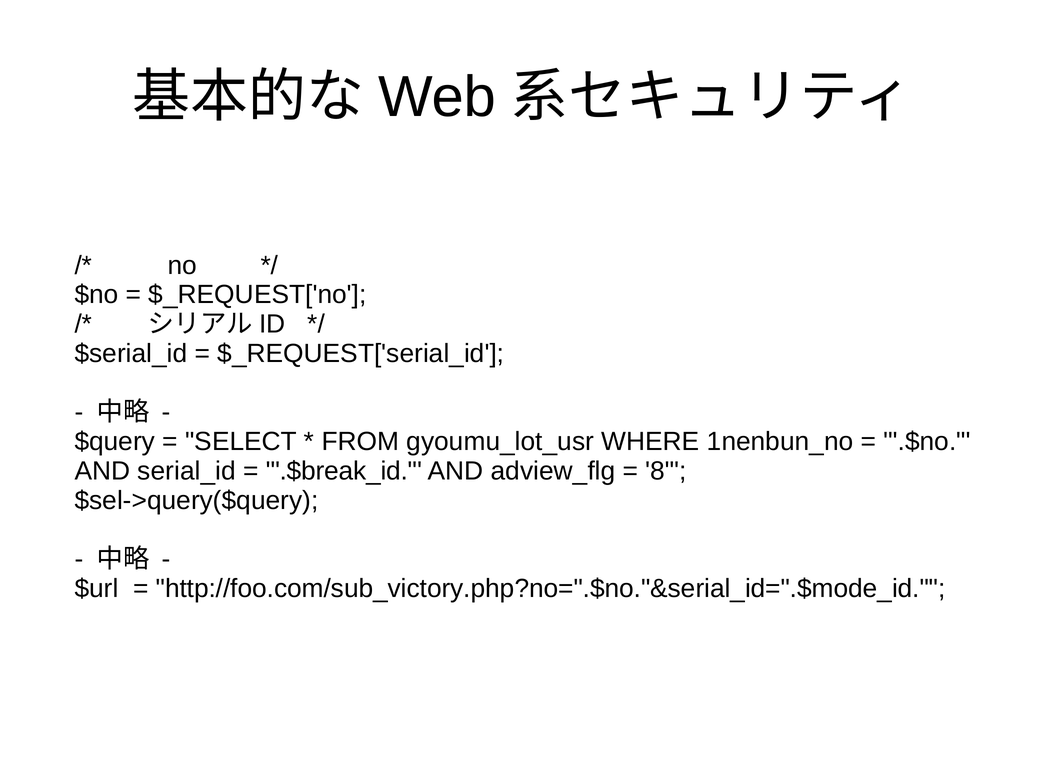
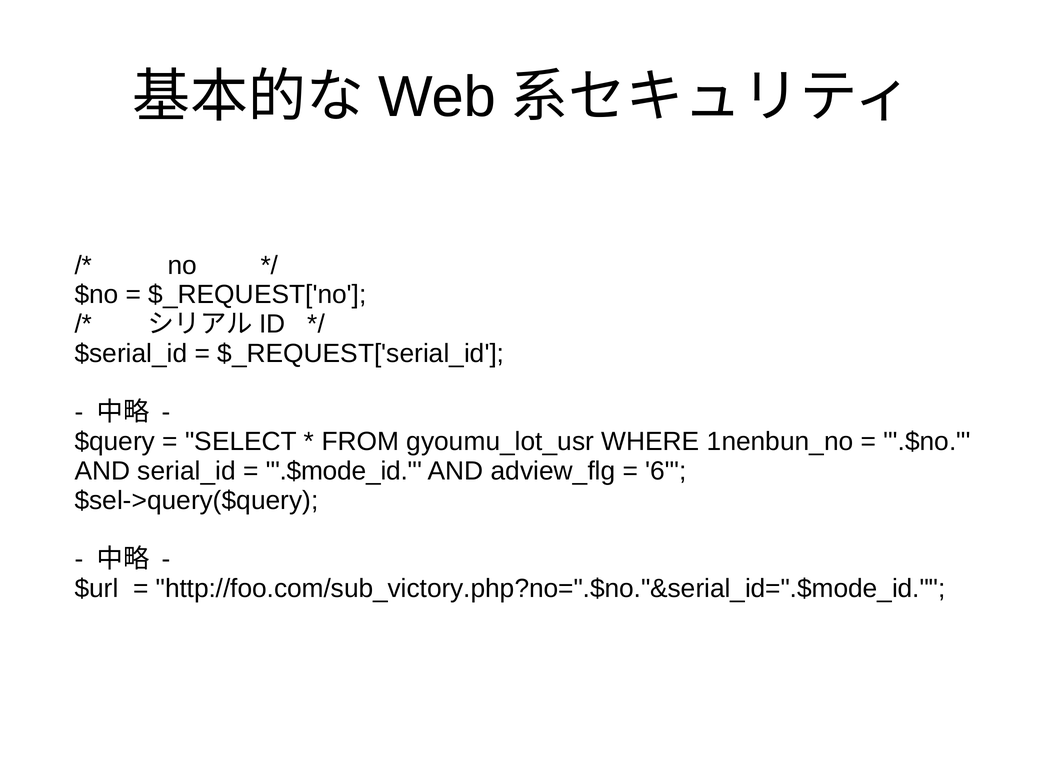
.$break_id: .$break_id -> .$mode_id
8: 8 -> 6
